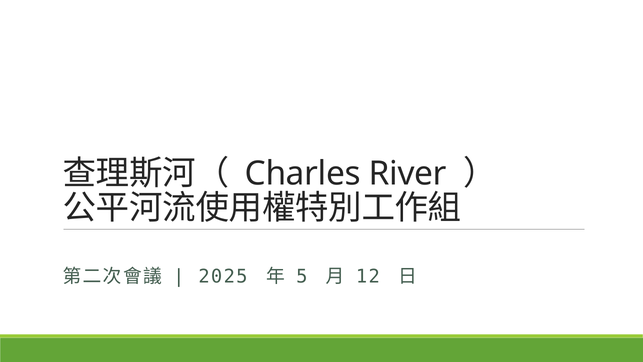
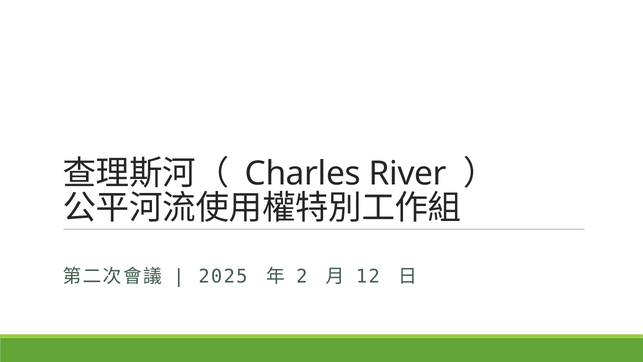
5: 5 -> 2
